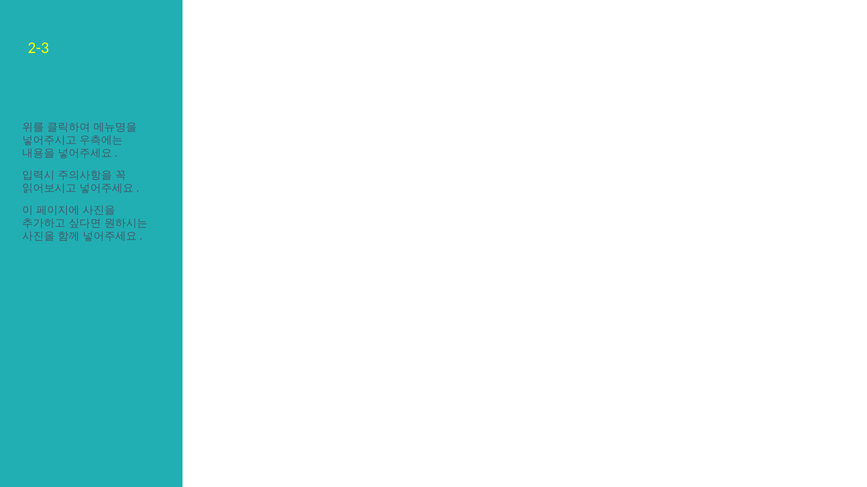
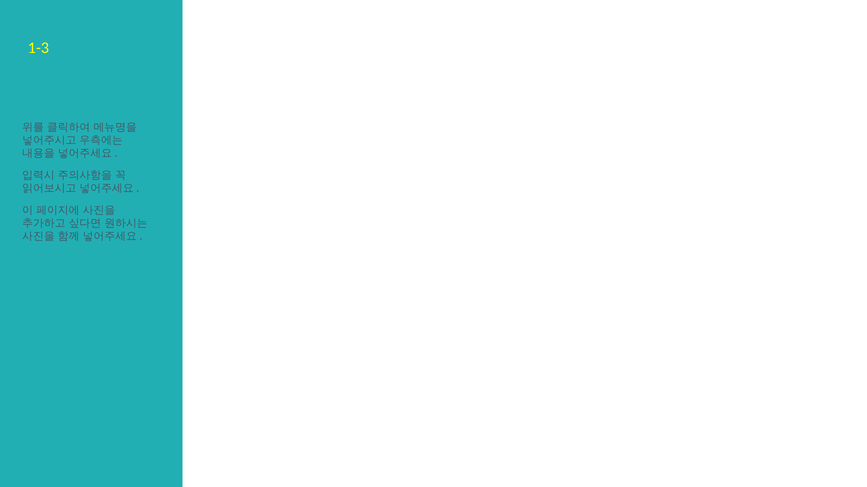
2-3: 2-3 -> 1-3
